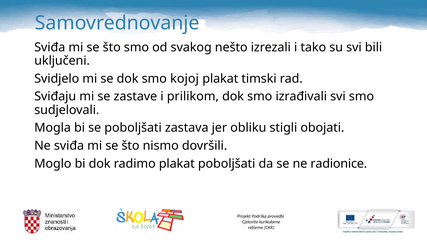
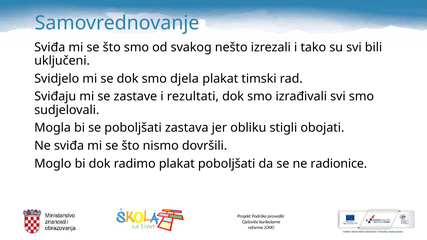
kojoj: kojoj -> djela
prilikom: prilikom -> rezultati
